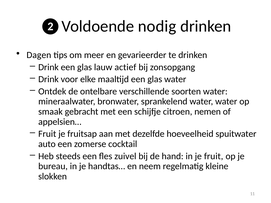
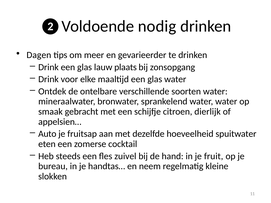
actief: actief -> plaats
nemen: nemen -> dierlijk
Fruit at (47, 134): Fruit -> Auto
auto: auto -> eten
